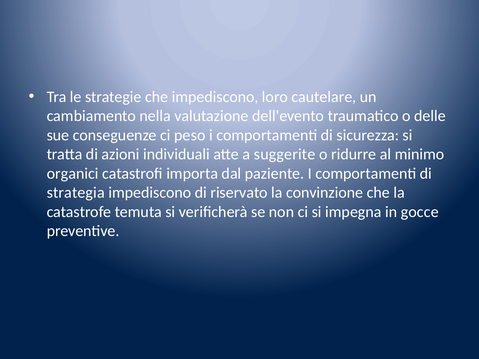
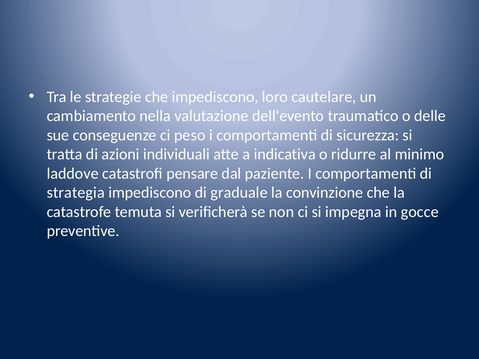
suggerite: suggerite -> indicativa
organici: organici -> laddove
importa: importa -> pensare
riservato: riservato -> graduale
